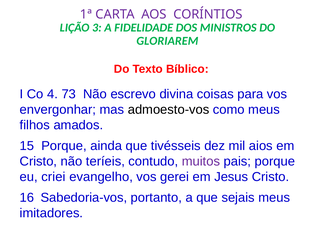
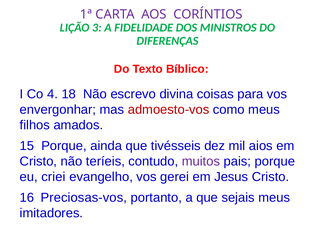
GLORIAREM: GLORIAREM -> DIFERENÇAS
73: 73 -> 18
admoesto-vos colour: black -> red
Sabedoria-vos: Sabedoria-vos -> Preciosas-vos
